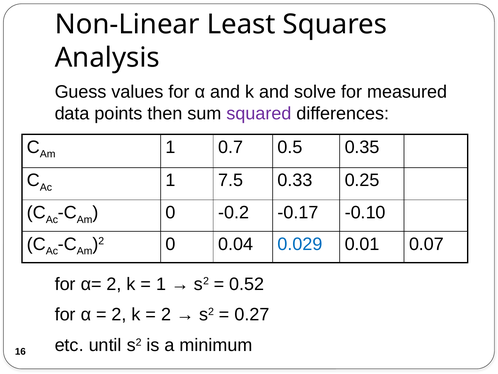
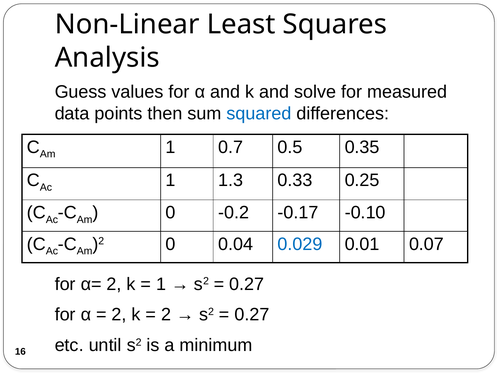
squared colour: purple -> blue
7.5: 7.5 -> 1.3
0.52 at (247, 284): 0.52 -> 0.27
